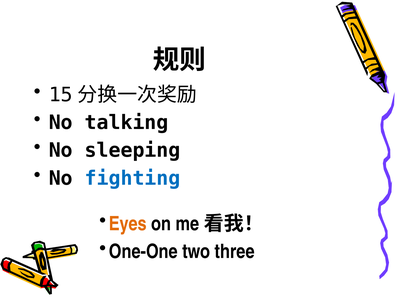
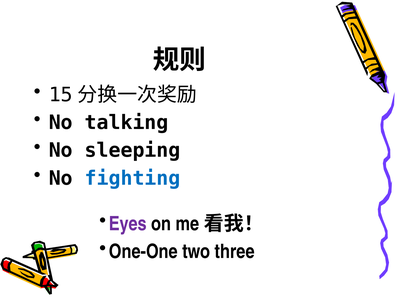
Eyes colour: orange -> purple
